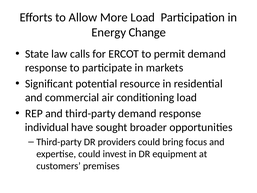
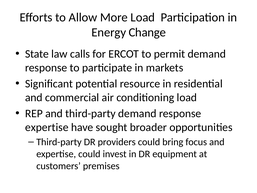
individual at (47, 127): individual -> expertise
